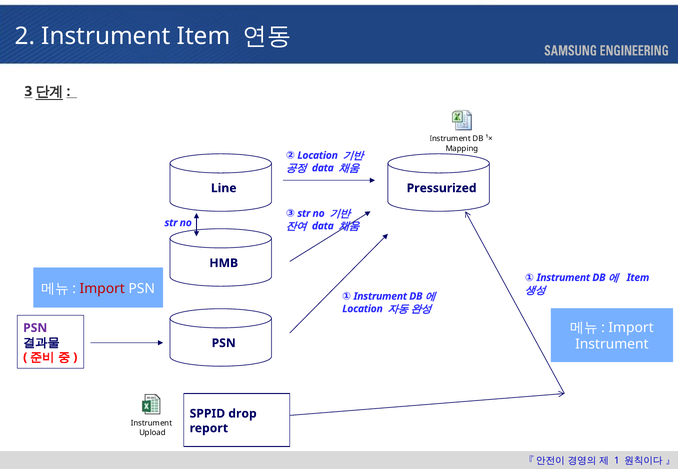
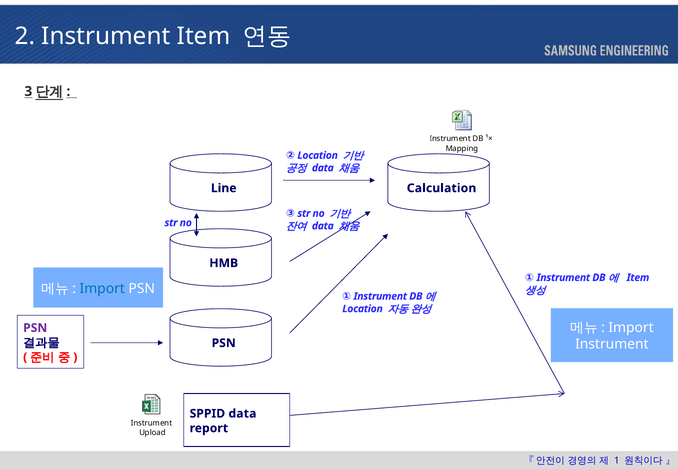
Pressurized: Pressurized -> Calculation
Import at (102, 289) colour: red -> blue
SPPID drop: drop -> data
